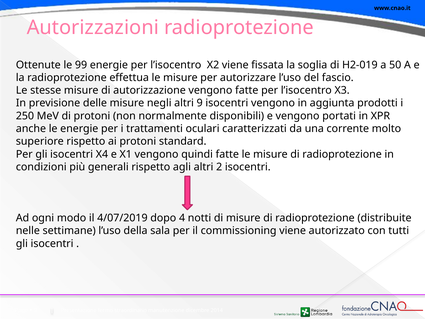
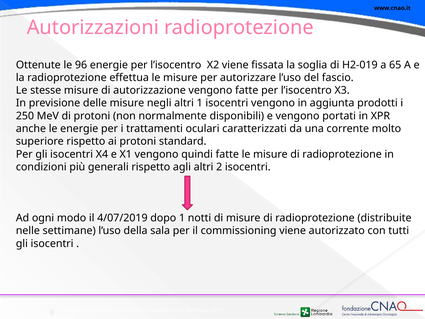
99: 99 -> 96
50: 50 -> 65
altri 9: 9 -> 1
dopo 4: 4 -> 1
